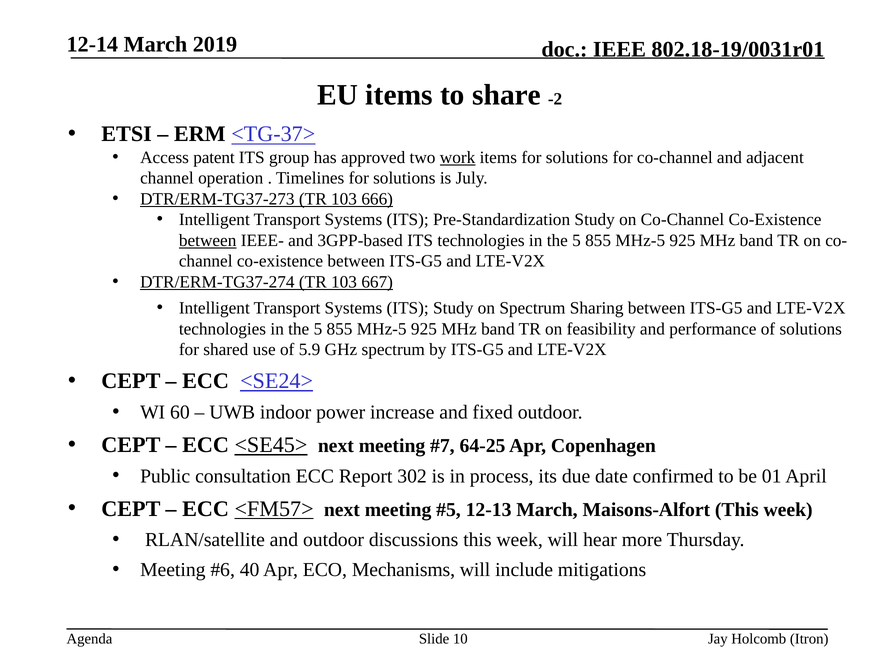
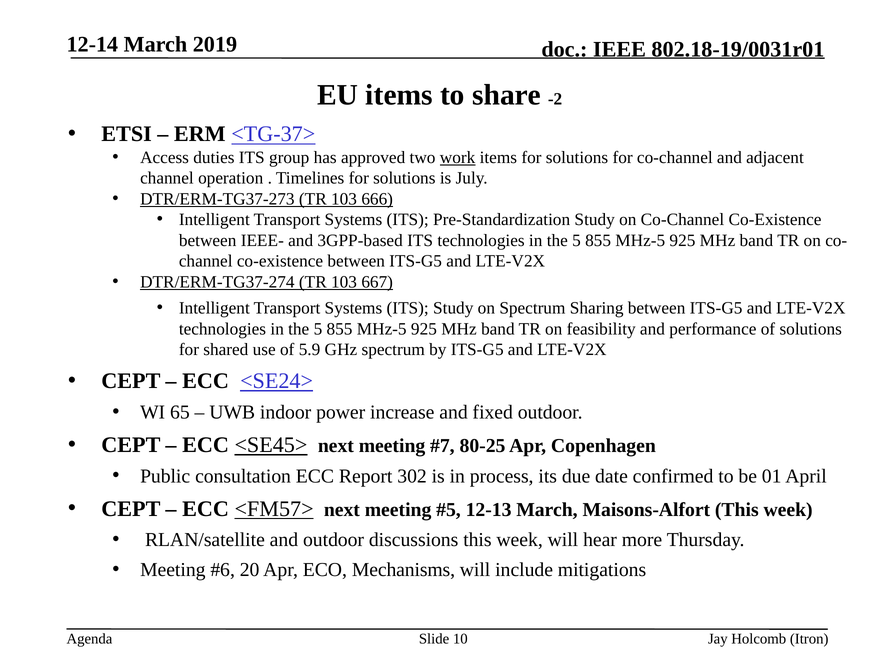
patent: patent -> duties
between at (208, 240) underline: present -> none
60: 60 -> 65
64-25: 64-25 -> 80-25
40: 40 -> 20
